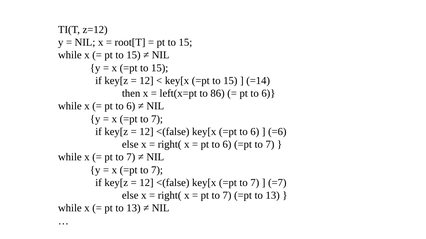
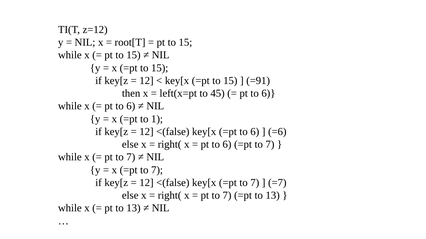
=14: =14 -> =91
86: 86 -> 45
7 at (157, 119): 7 -> 1
